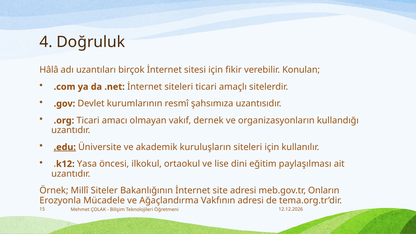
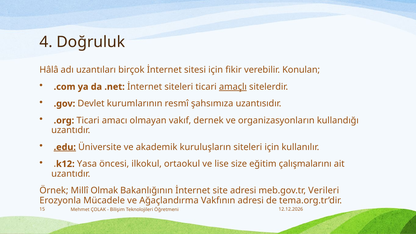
amaçlı underline: none -> present
dini: dini -> size
paylaşılması: paylaşılması -> çalışmalarını
Siteler: Siteler -> Olmak
Onların: Onların -> Verileri
